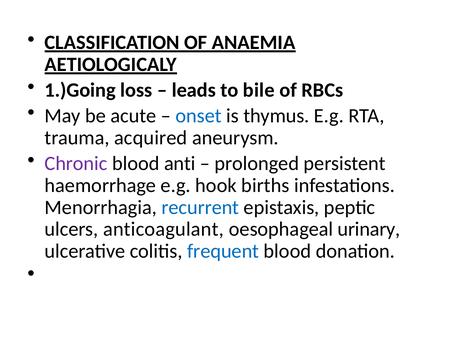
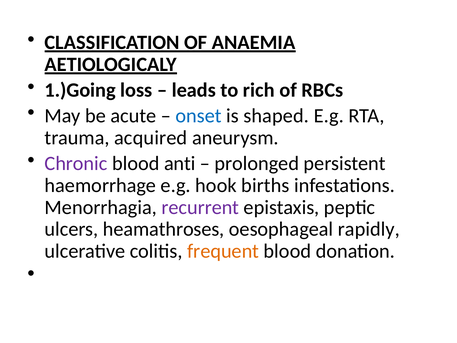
bile: bile -> rich
thymus: thymus -> shaped
recurrent colour: blue -> purple
anticoagulant: anticoagulant -> heamathroses
urinary: urinary -> rapidly
frequent colour: blue -> orange
